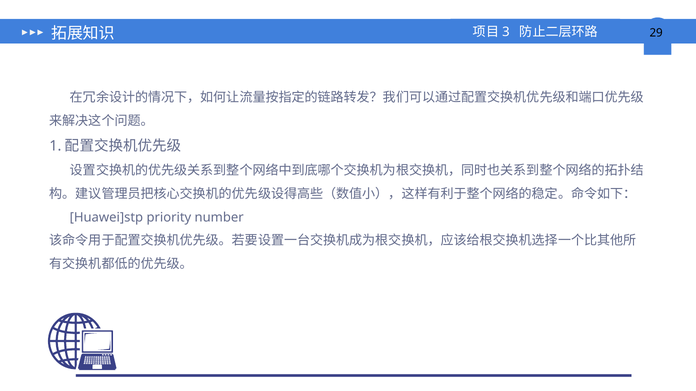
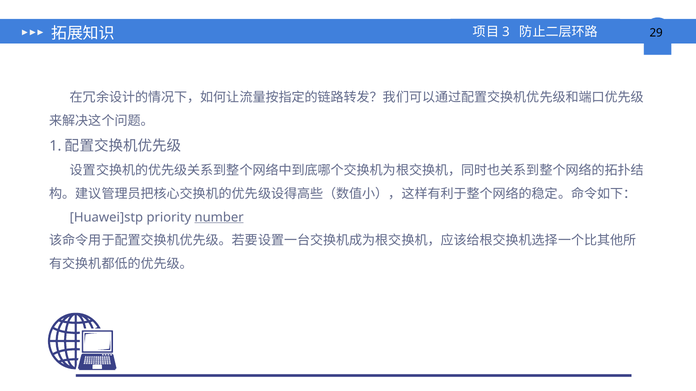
number underline: none -> present
